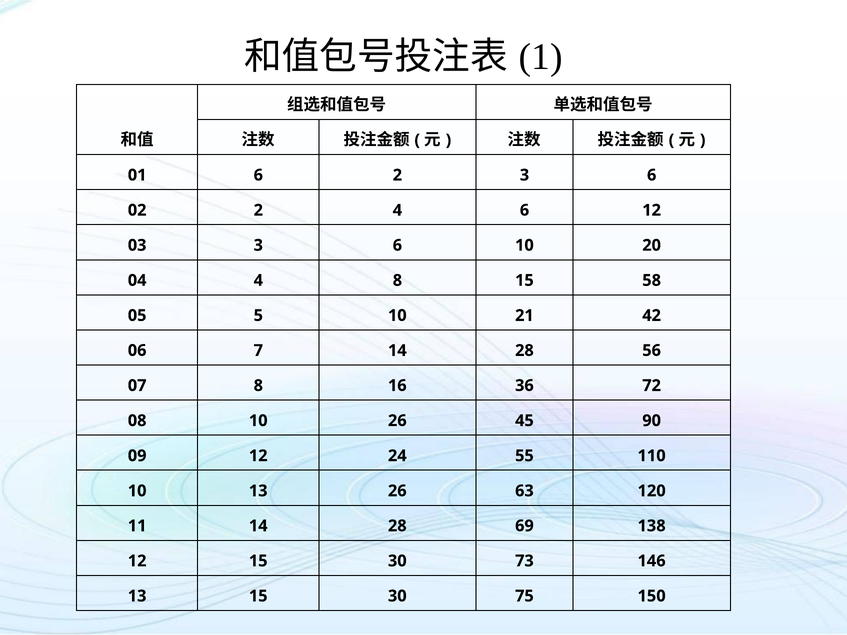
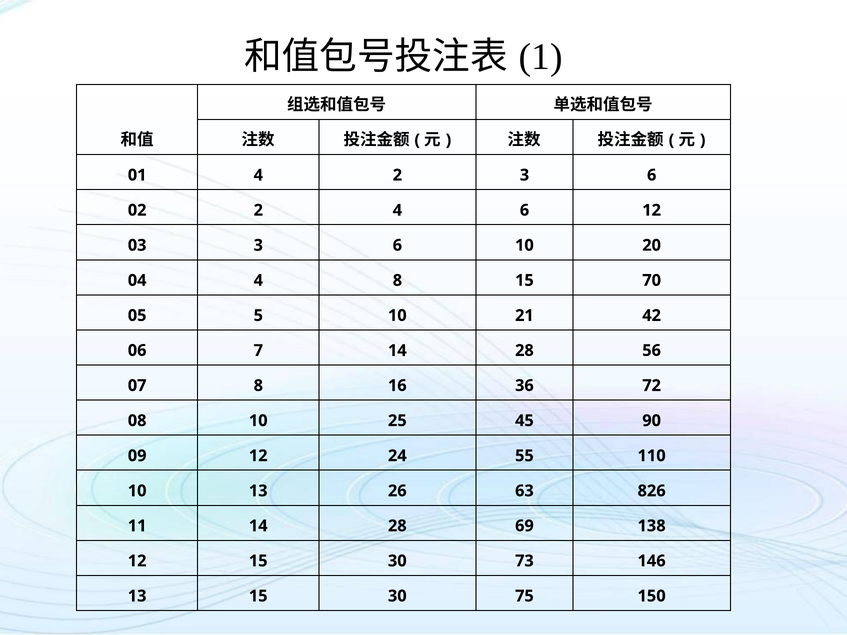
01 6: 6 -> 4
58: 58 -> 70
10 26: 26 -> 25
120: 120 -> 826
